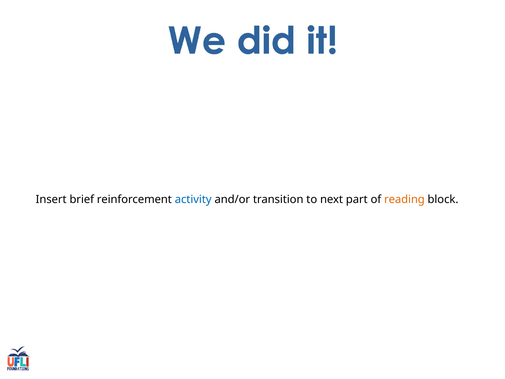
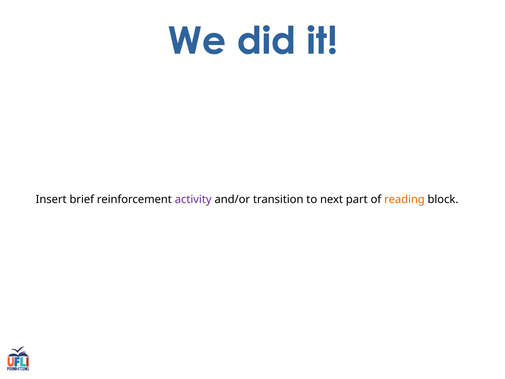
activity colour: blue -> purple
